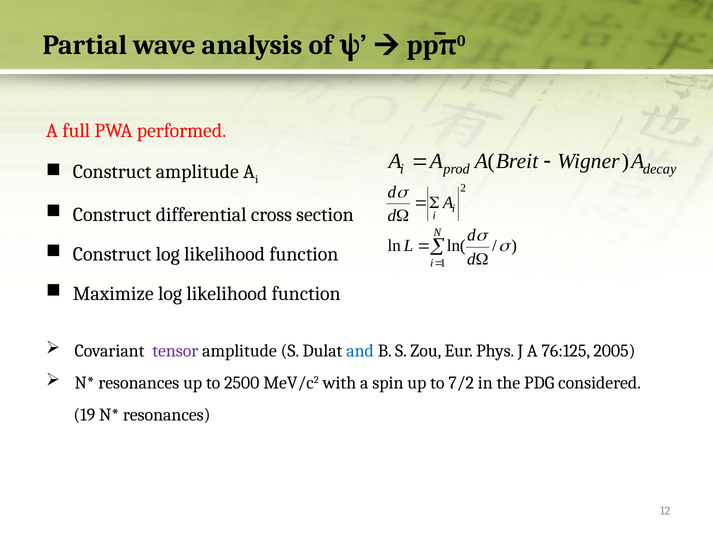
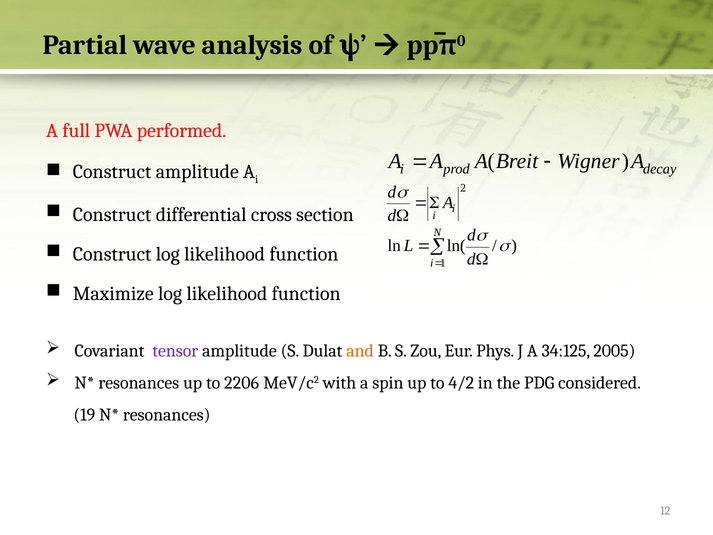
and colour: blue -> orange
76:125: 76:125 -> 34:125
2500: 2500 -> 2206
7/2: 7/2 -> 4/2
